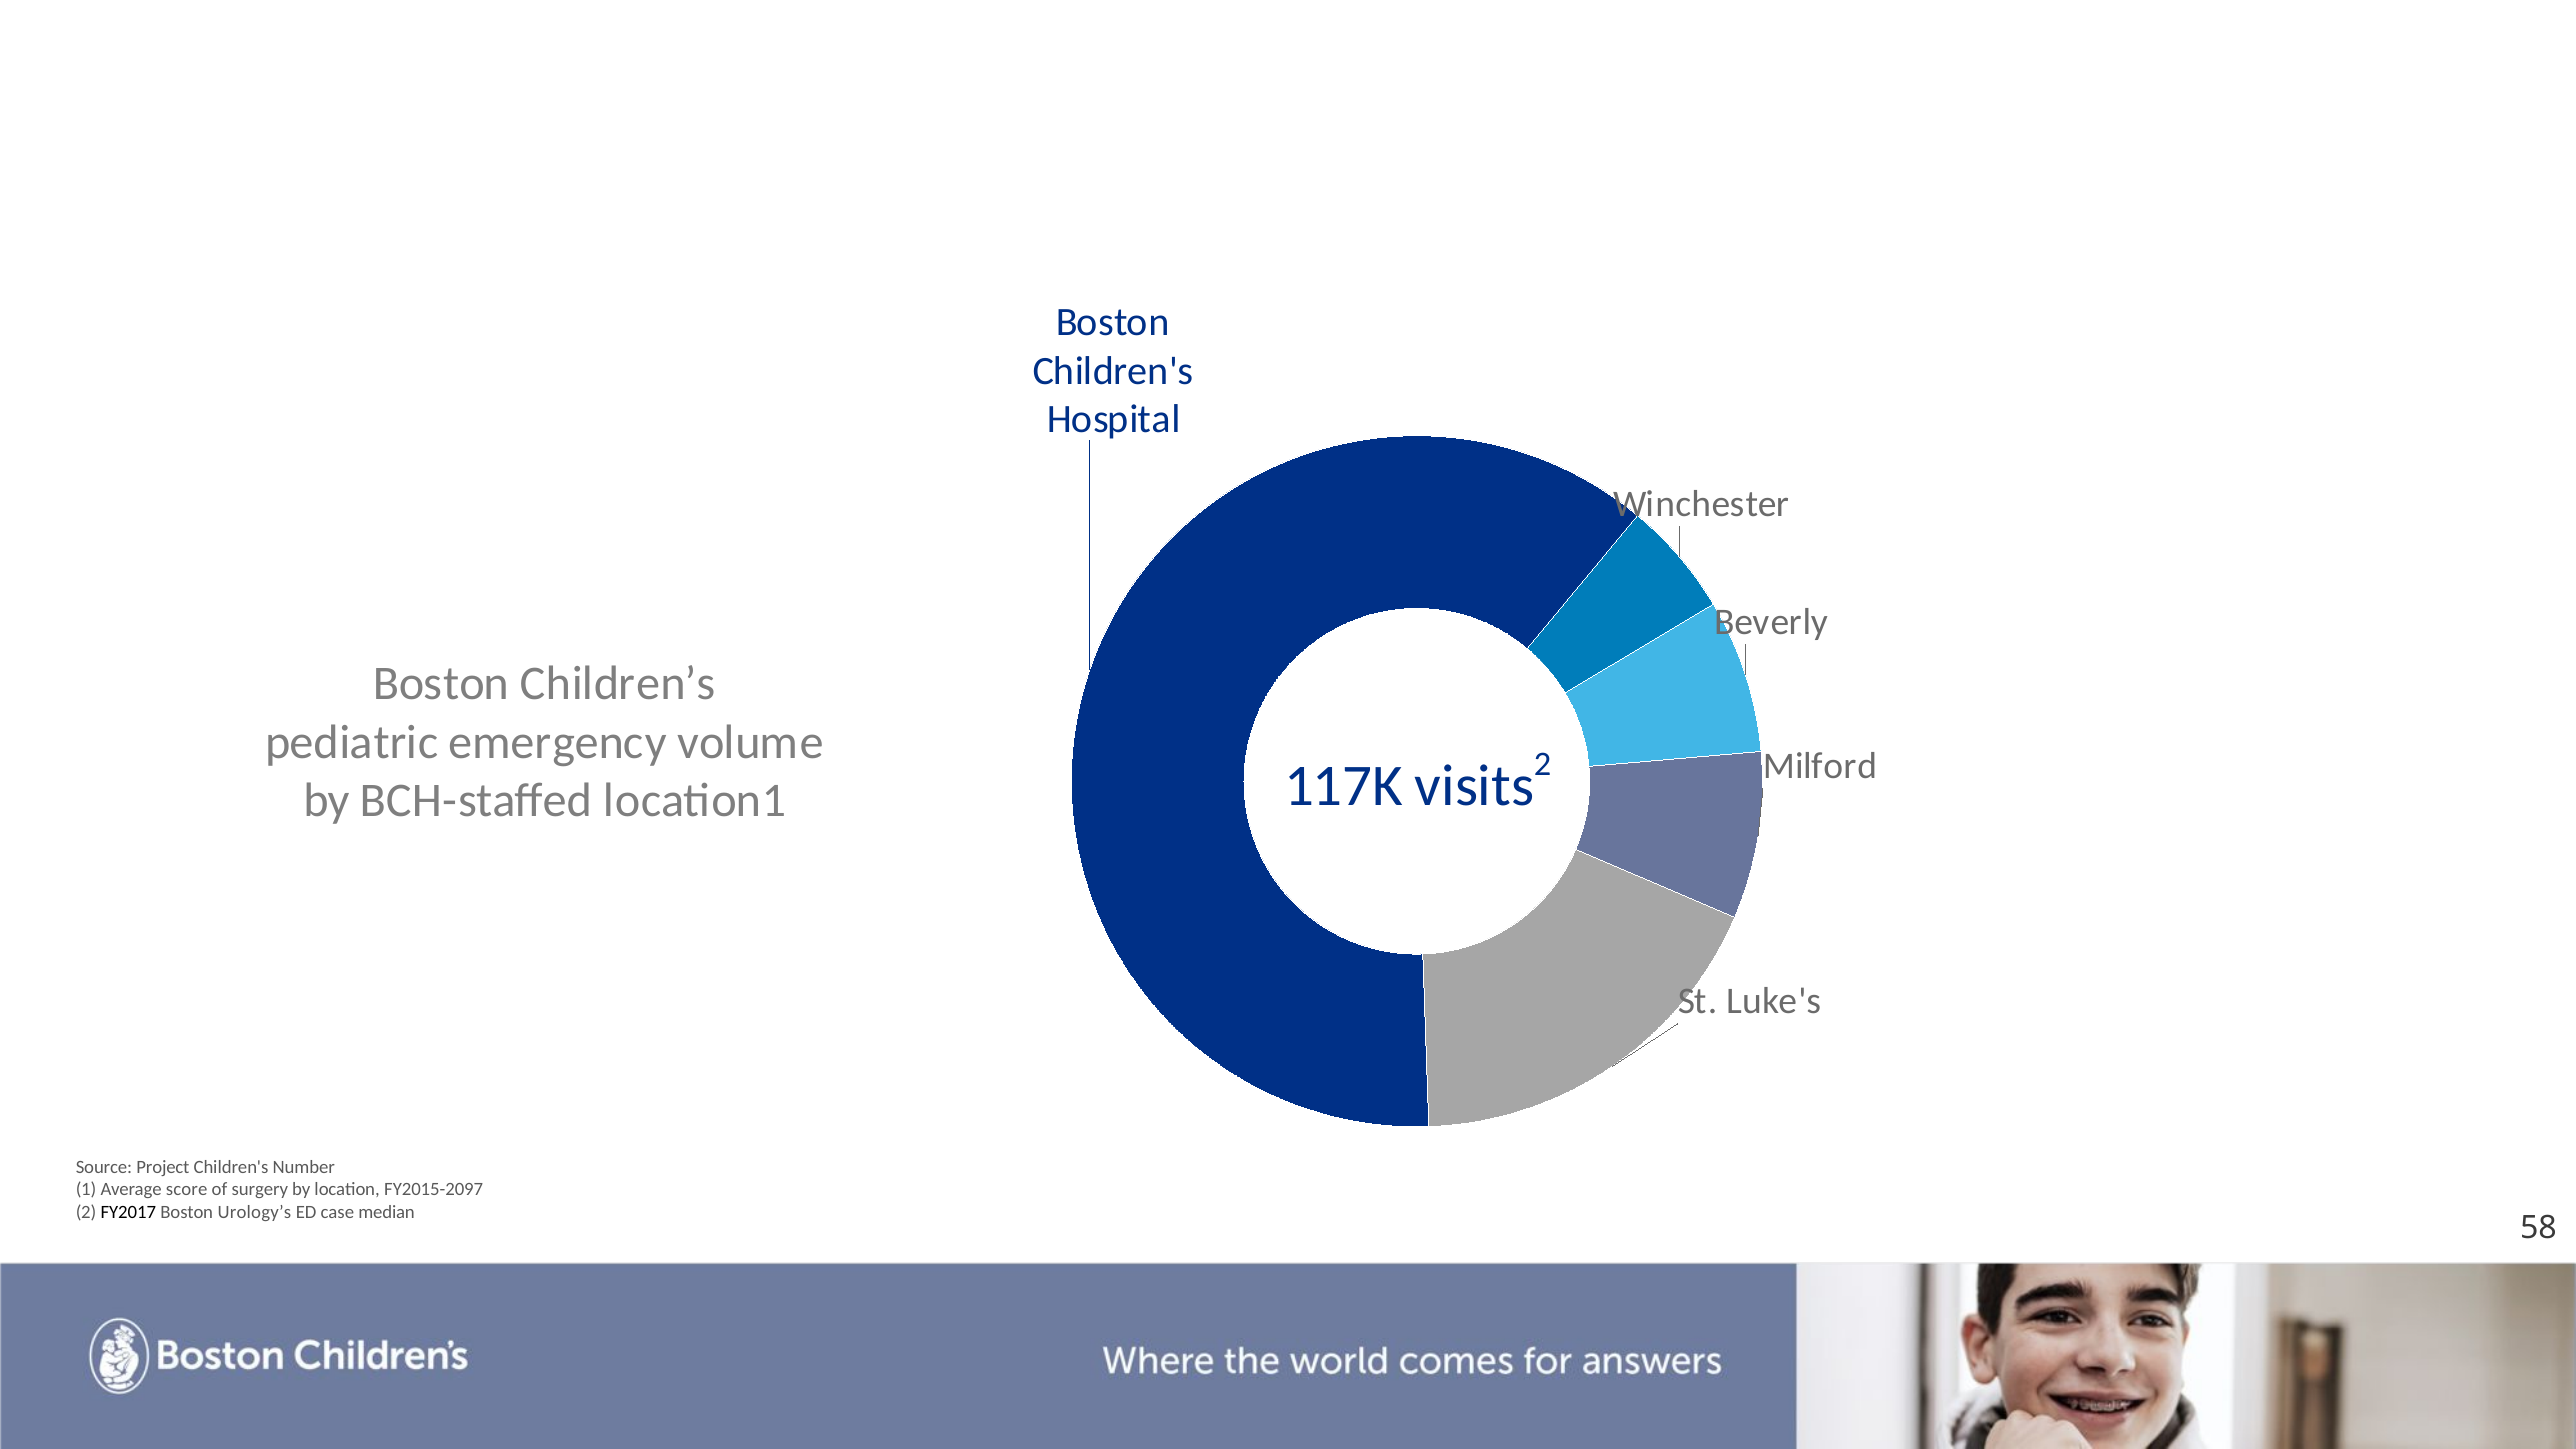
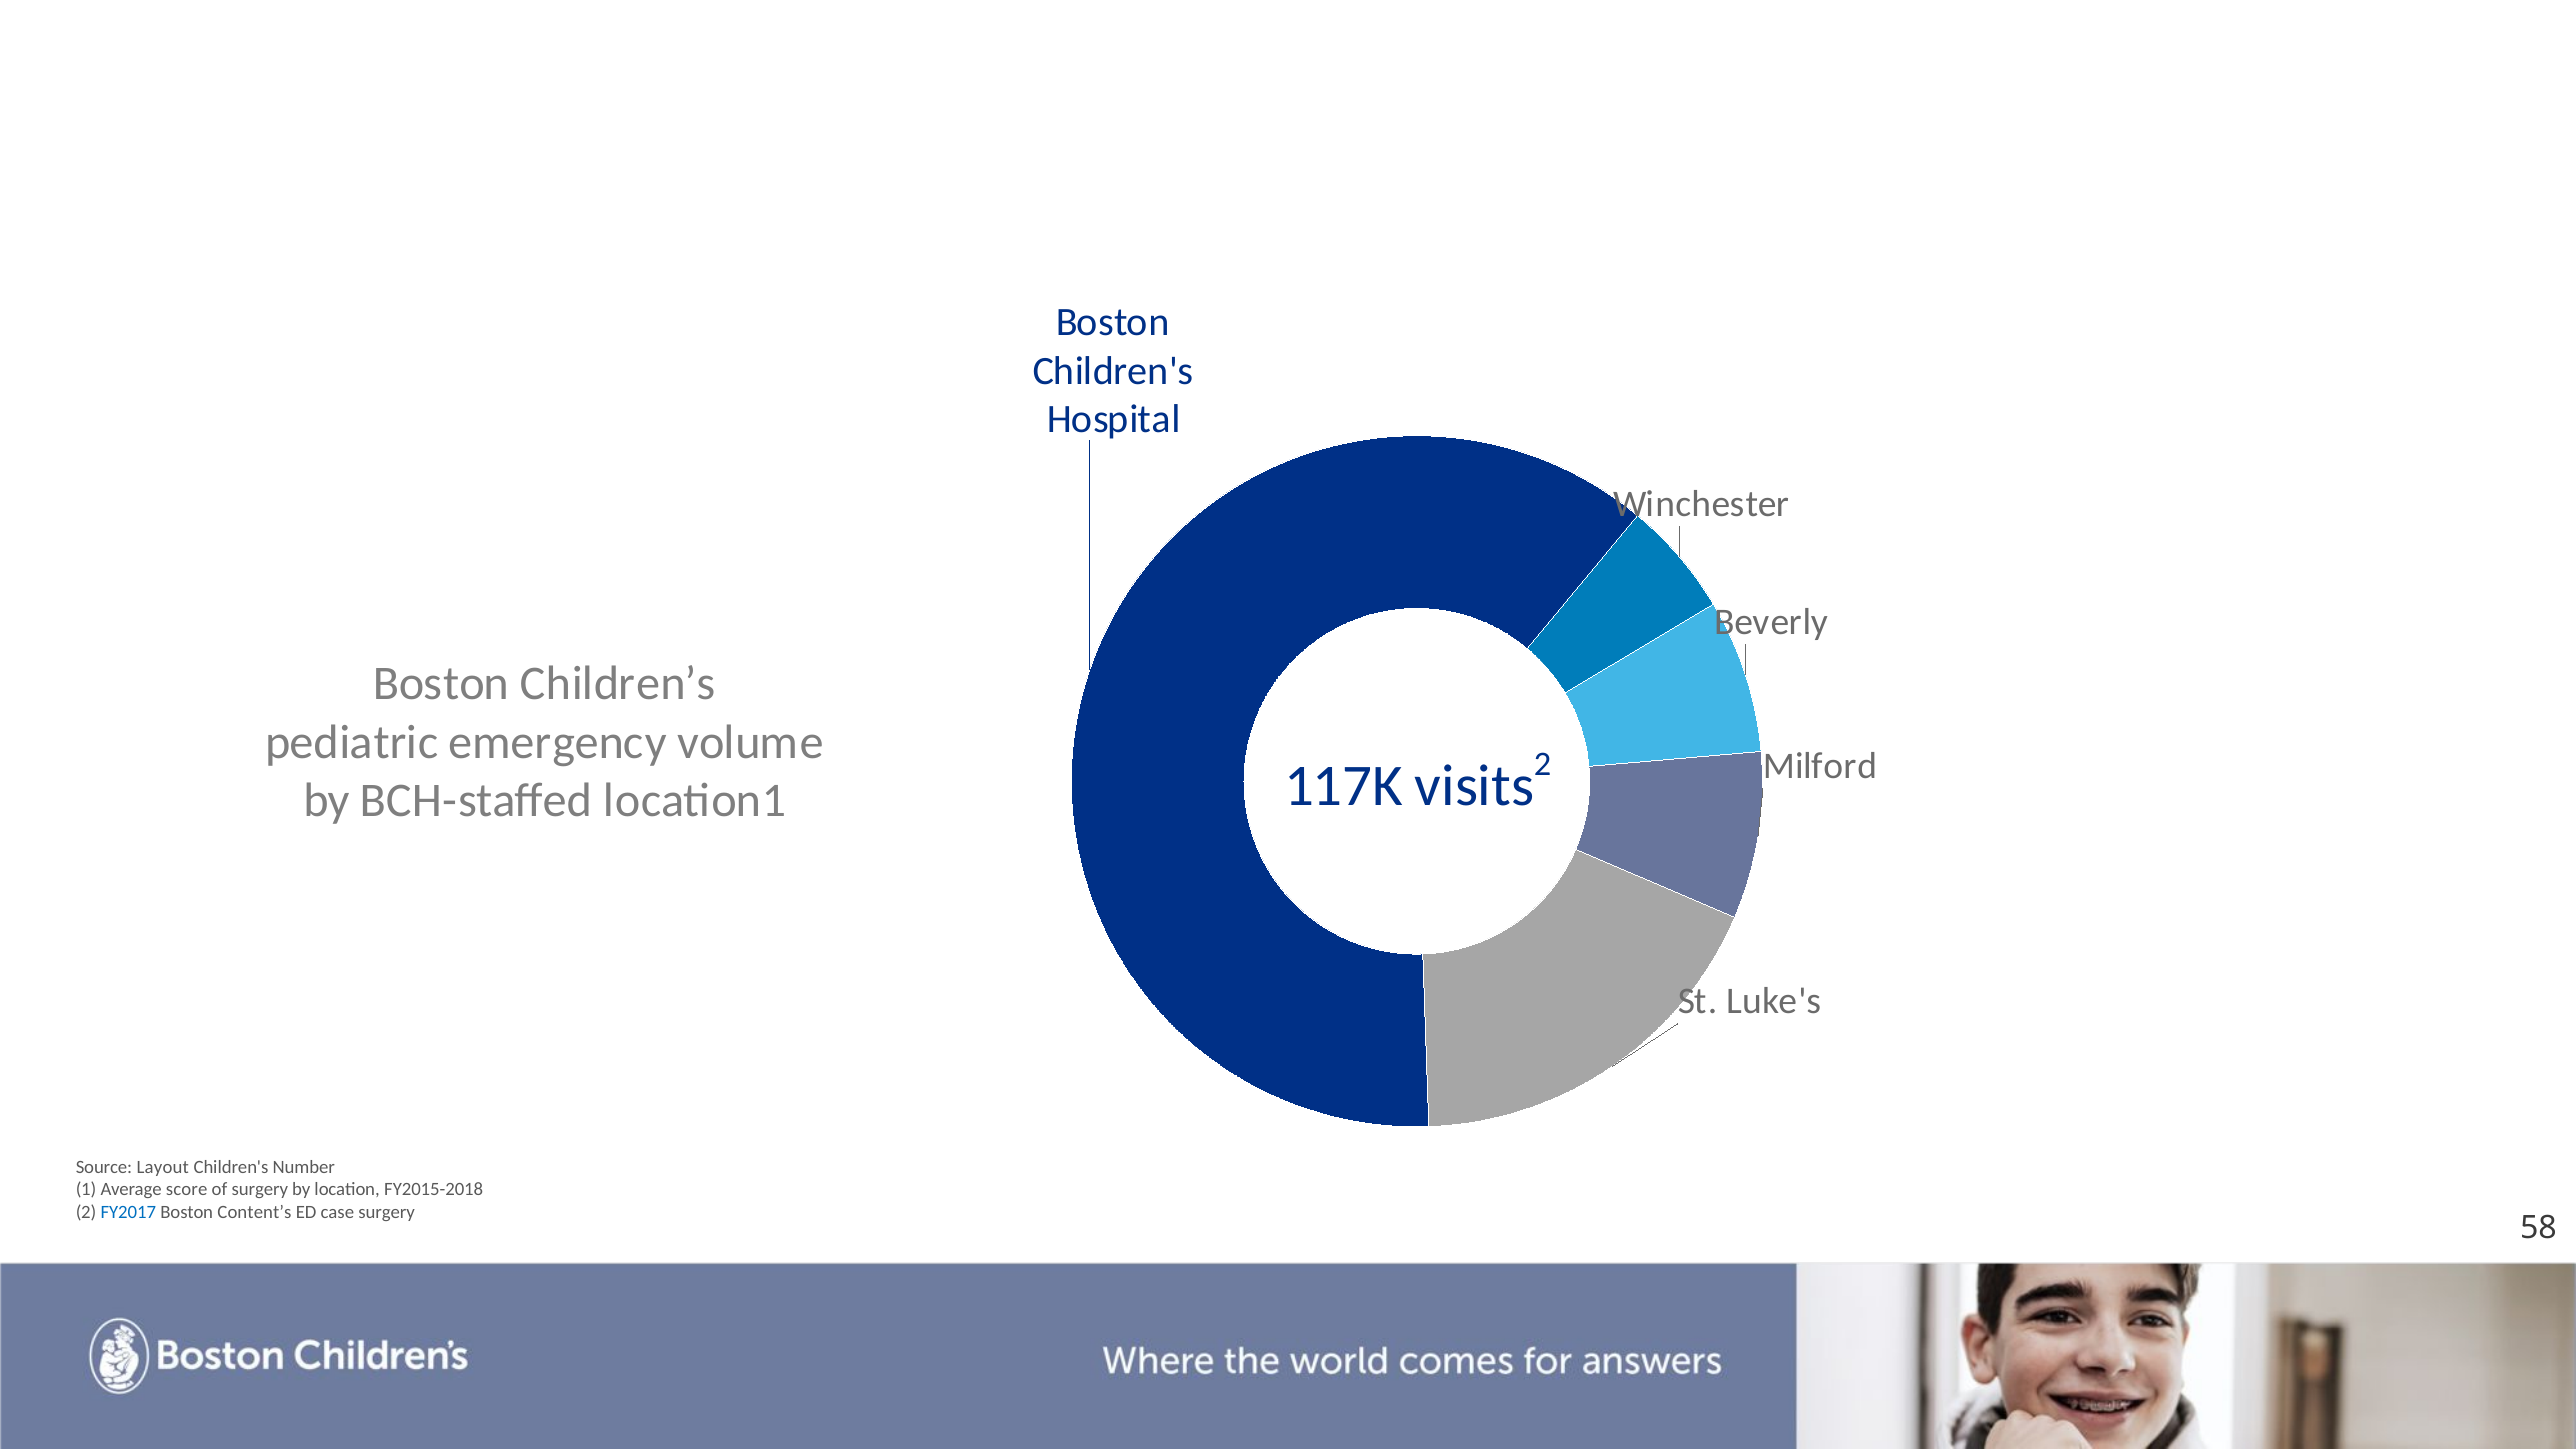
Project: Project -> Layout
FY2015-2097: FY2015-2097 -> FY2015-2018
FY2017 colour: black -> blue
Urology’s: Urology’s -> Content’s
case median: median -> surgery
